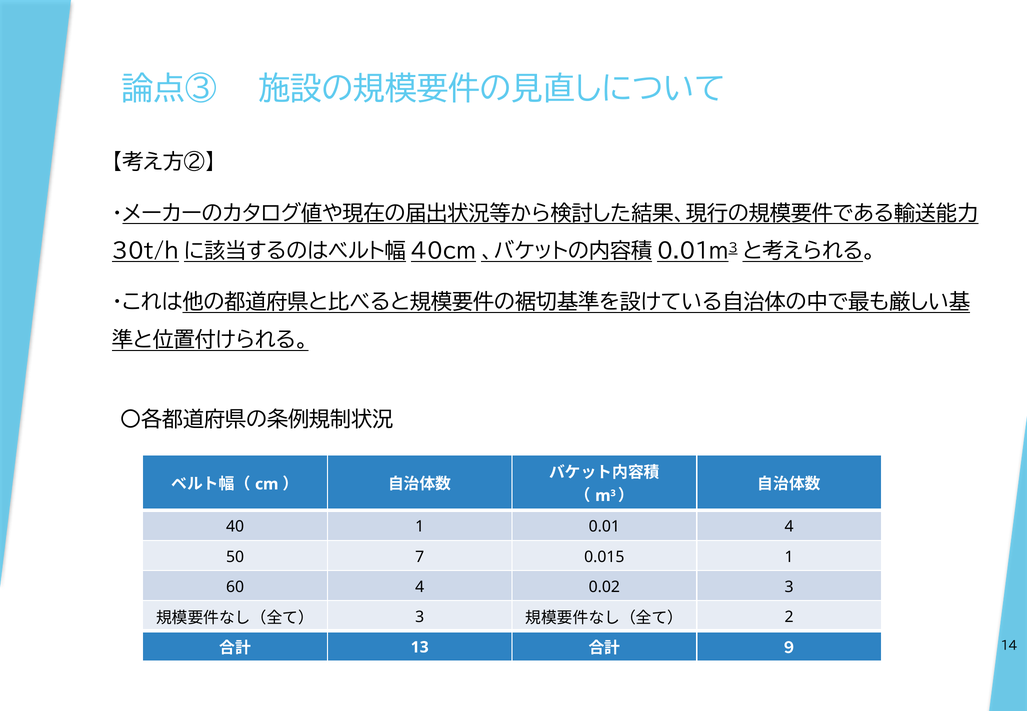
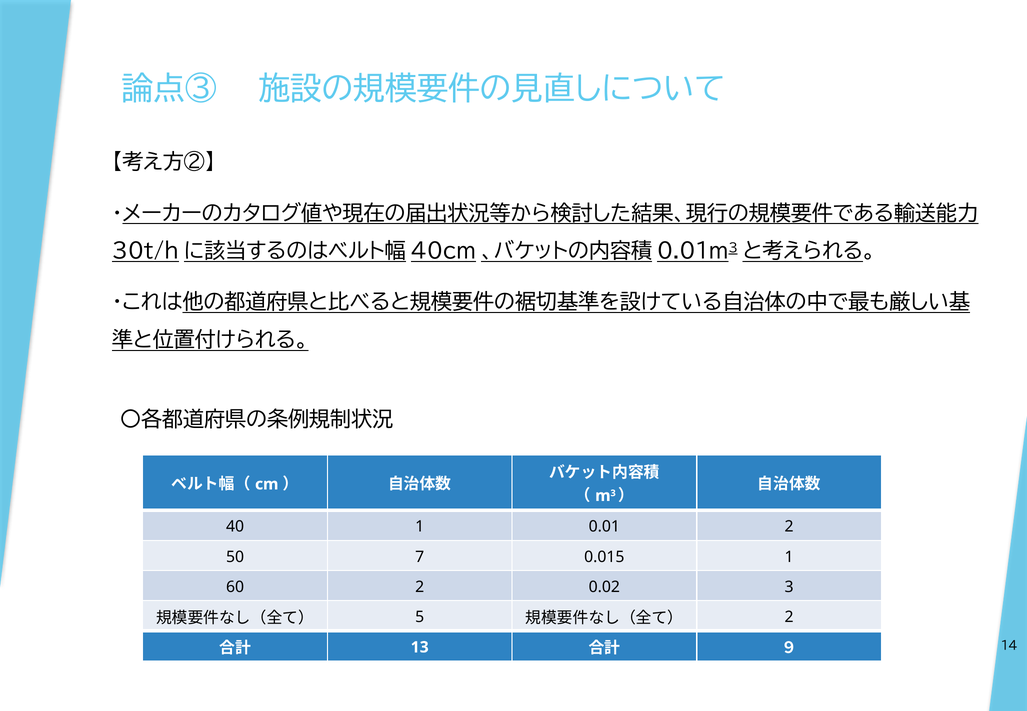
0.01 4: 4 -> 2
60 4: 4 -> 2
3 at (420, 617): 3 -> 5
